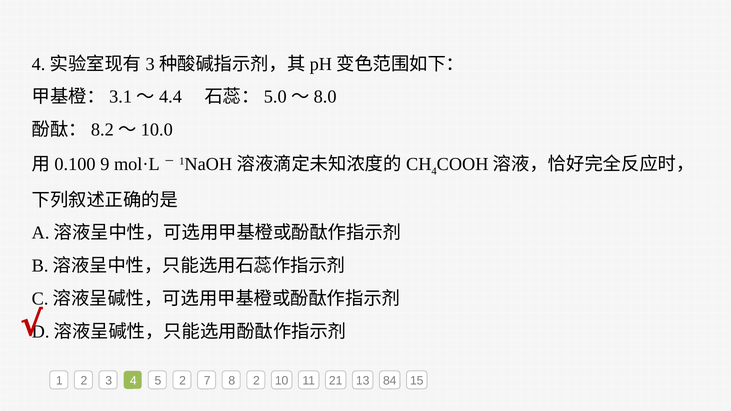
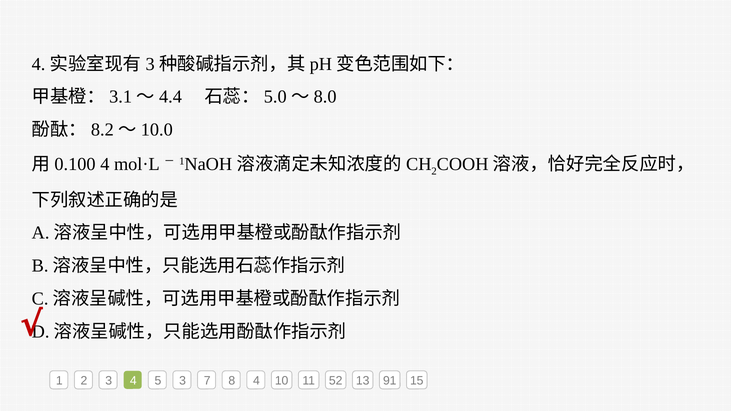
9 at (105, 164): 9 -> 4
4 at (434, 171): 4 -> 2
5 2: 2 -> 3
8 2: 2 -> 4
21: 21 -> 52
84: 84 -> 91
